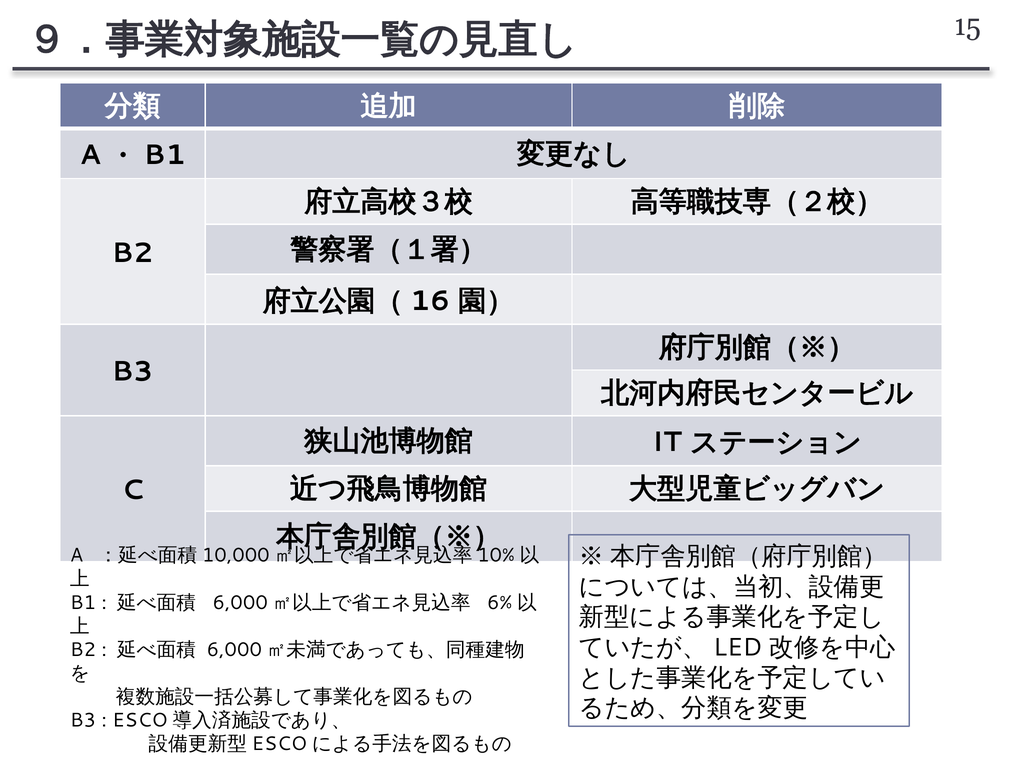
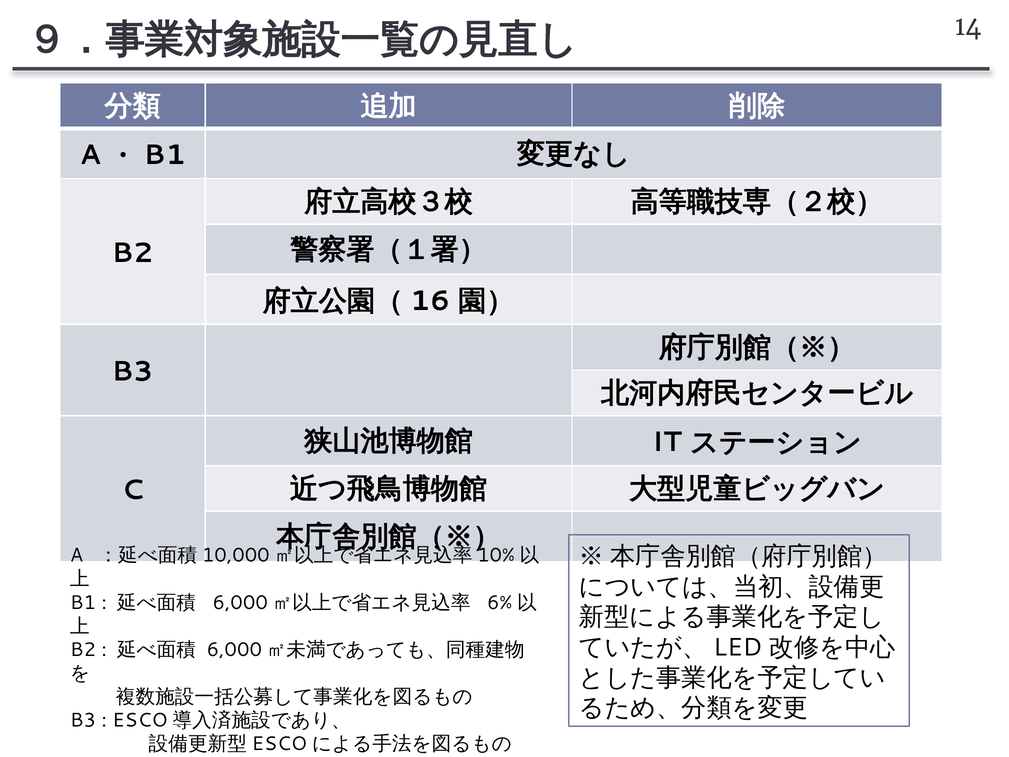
15: 15 -> 14
